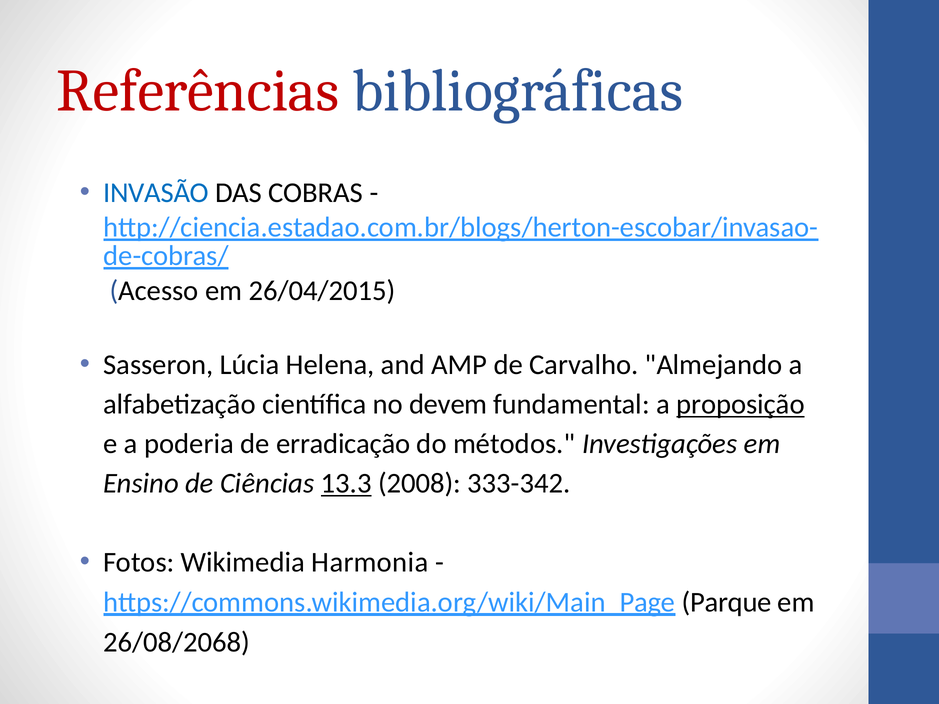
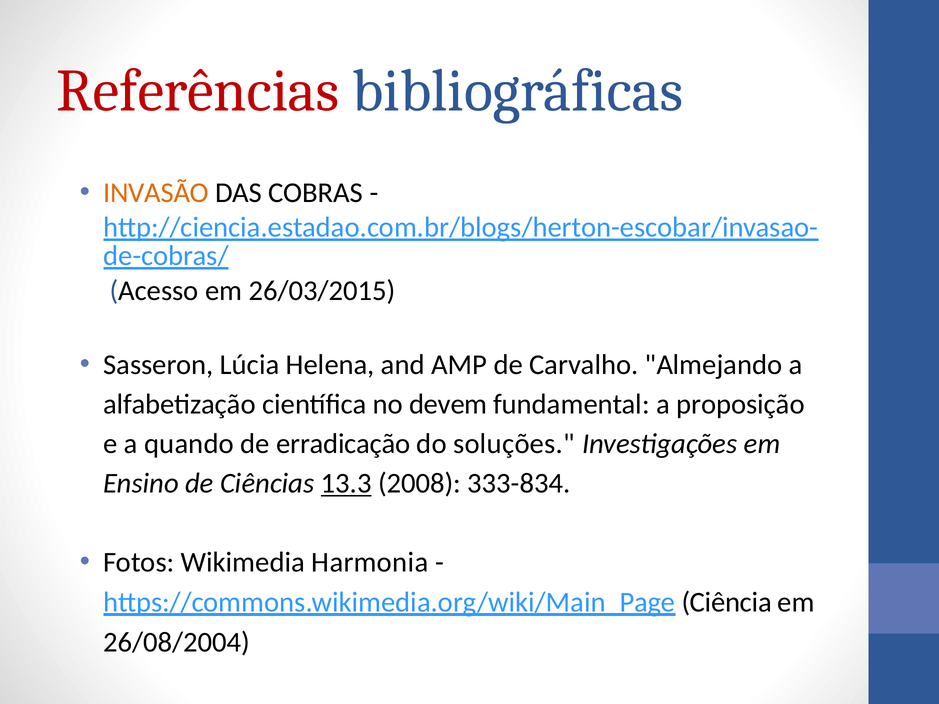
INVASÃO colour: blue -> orange
26/04/2015: 26/04/2015 -> 26/03/2015
proposição underline: present -> none
poderia: poderia -> quando
métodos: métodos -> soluções
333-342: 333-342 -> 333-834
Parque: Parque -> Ciência
26/08/2068: 26/08/2068 -> 26/08/2004
